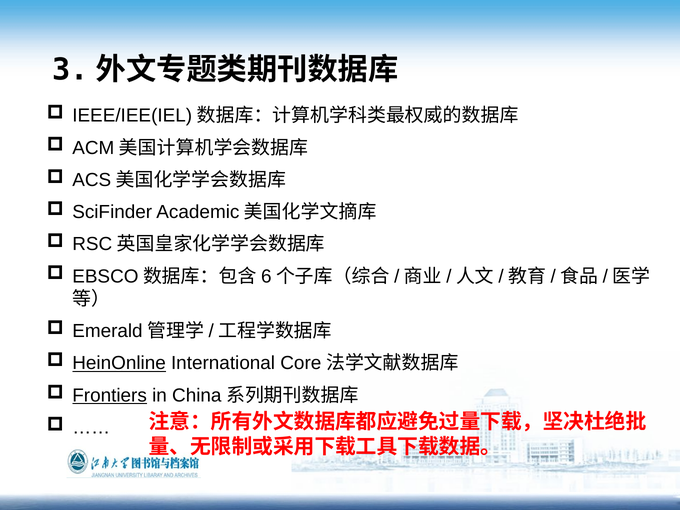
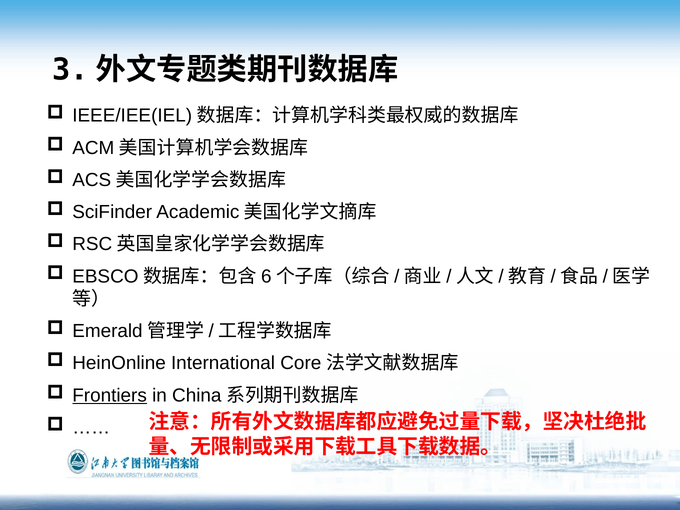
HeinOnline underline: present -> none
